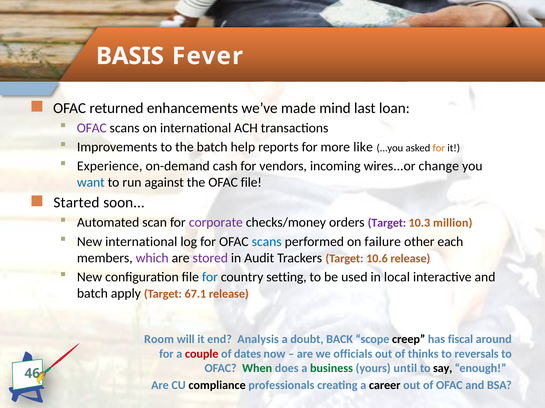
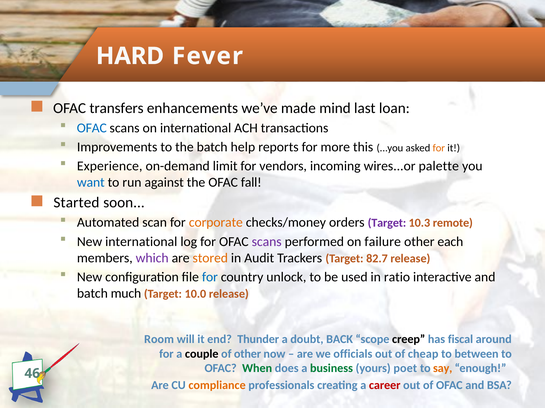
BASIS: BASIS -> HARD
returned: returned -> transfers
OFAC at (92, 128) colour: purple -> blue
like: like -> this
cash: cash -> limit
change: change -> palette
OFAC file: file -> fall
corporate colour: purple -> orange
million: million -> remote
scans at (267, 242) colour: blue -> purple
stored colour: purple -> orange
10.6: 10.6 -> 82.7
setting: setting -> unlock
local: local -> ratio
apply: apply -> much
67.1: 67.1 -> 10.0
Analysis: Analysis -> Thunder
couple colour: red -> black
of dates: dates -> other
thinks: thinks -> cheap
reversals: reversals -> between
until: until -> poet
say colour: black -> orange
compliance colour: black -> orange
career colour: black -> red
